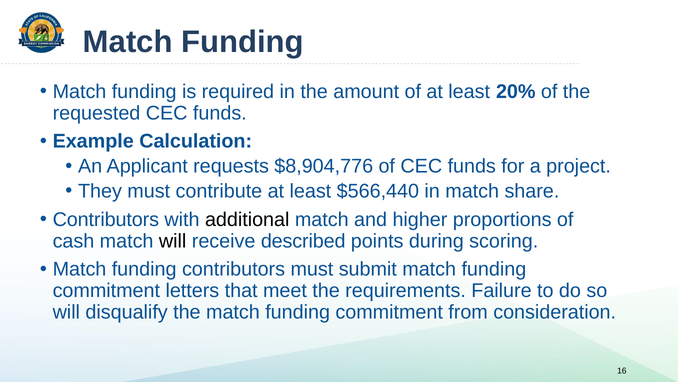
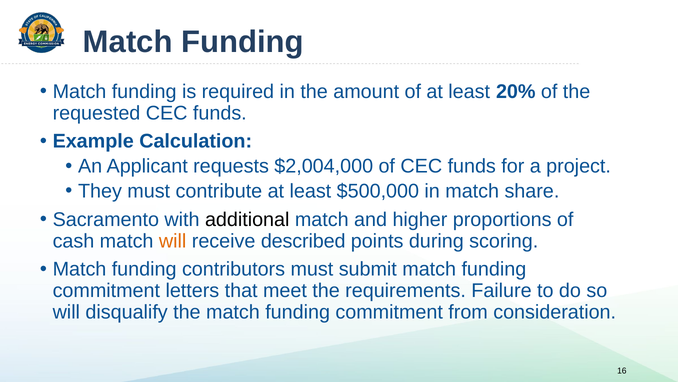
$8,904,776: $8,904,776 -> $2,004,000
$566,440: $566,440 -> $500,000
Contributors at (106, 219): Contributors -> Sacramento
will at (173, 241) colour: black -> orange
